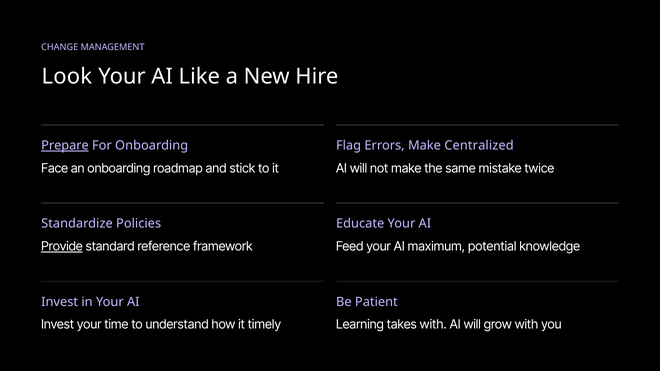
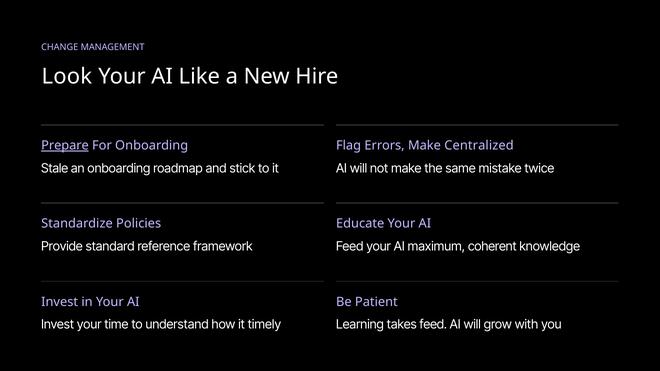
Face: Face -> Stale
Provide underline: present -> none
potential: potential -> coherent
takes with: with -> feed
